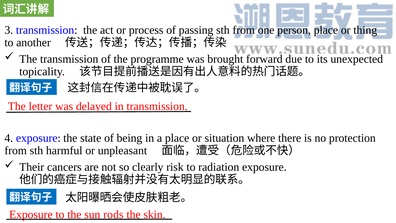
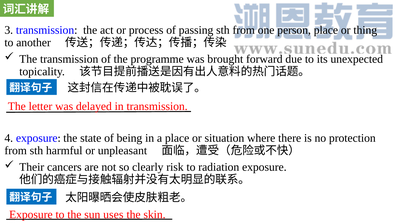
rods: rods -> uses
